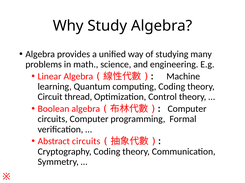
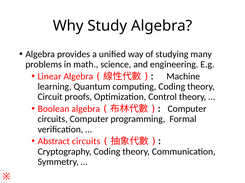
thread: thread -> proofs
